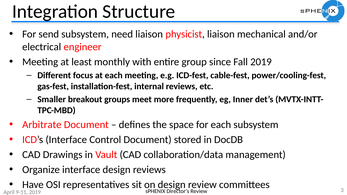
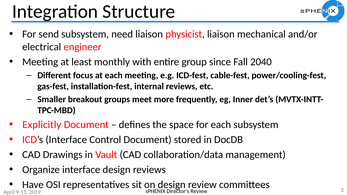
Fall 2019: 2019 -> 2040
Arbitrate: Arbitrate -> Explicitly
